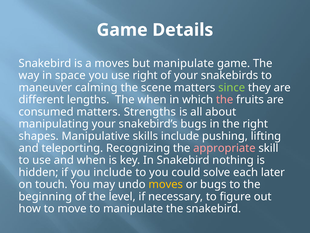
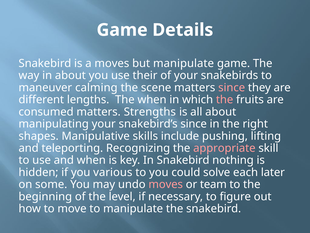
in space: space -> about
use right: right -> their
since at (232, 87) colour: light green -> pink
snakebird’s bugs: bugs -> since
you include: include -> various
touch: touch -> some
moves at (166, 184) colour: yellow -> pink
or bugs: bugs -> team
